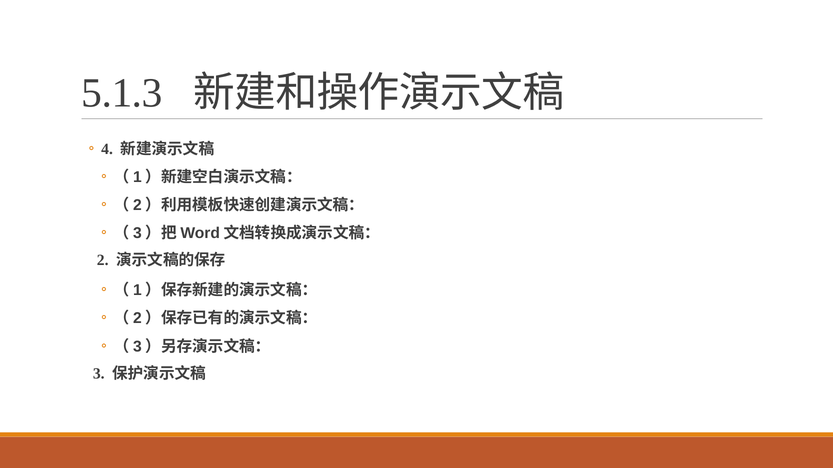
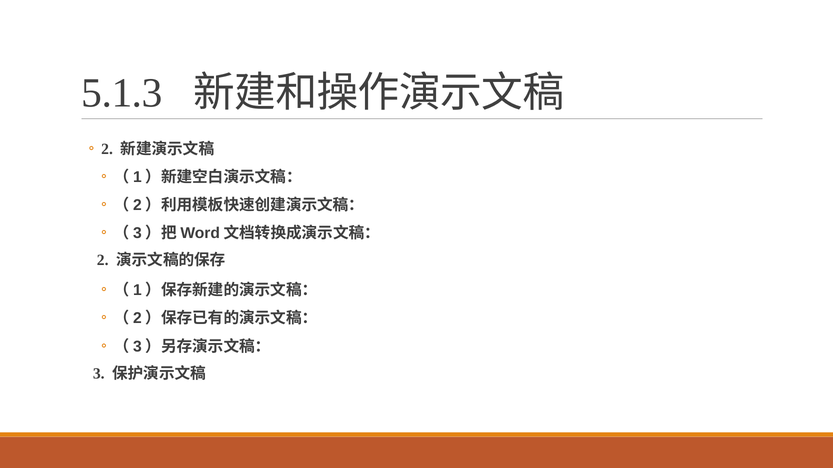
4 at (107, 149): 4 -> 2
